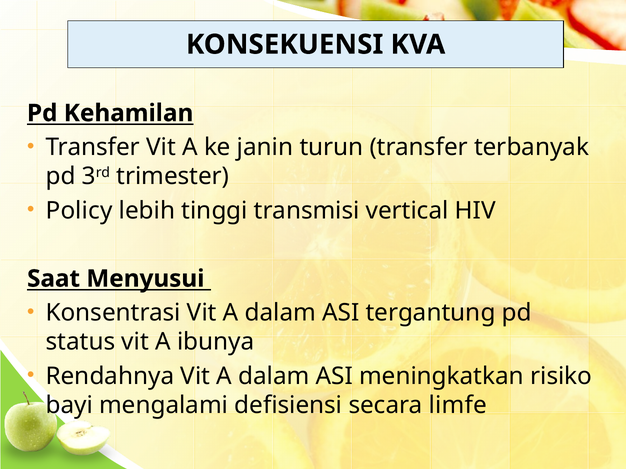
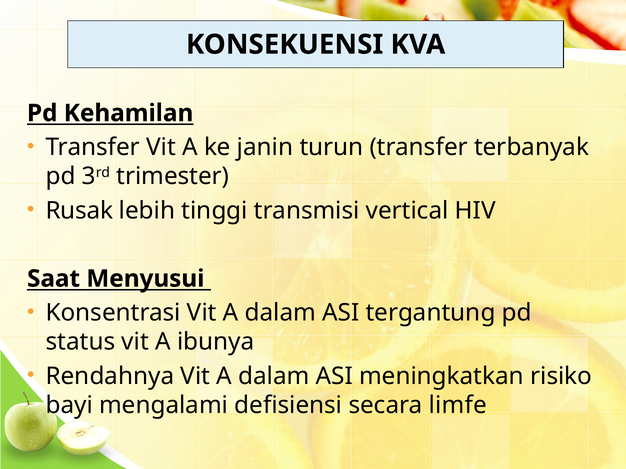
Policy: Policy -> Rusak
